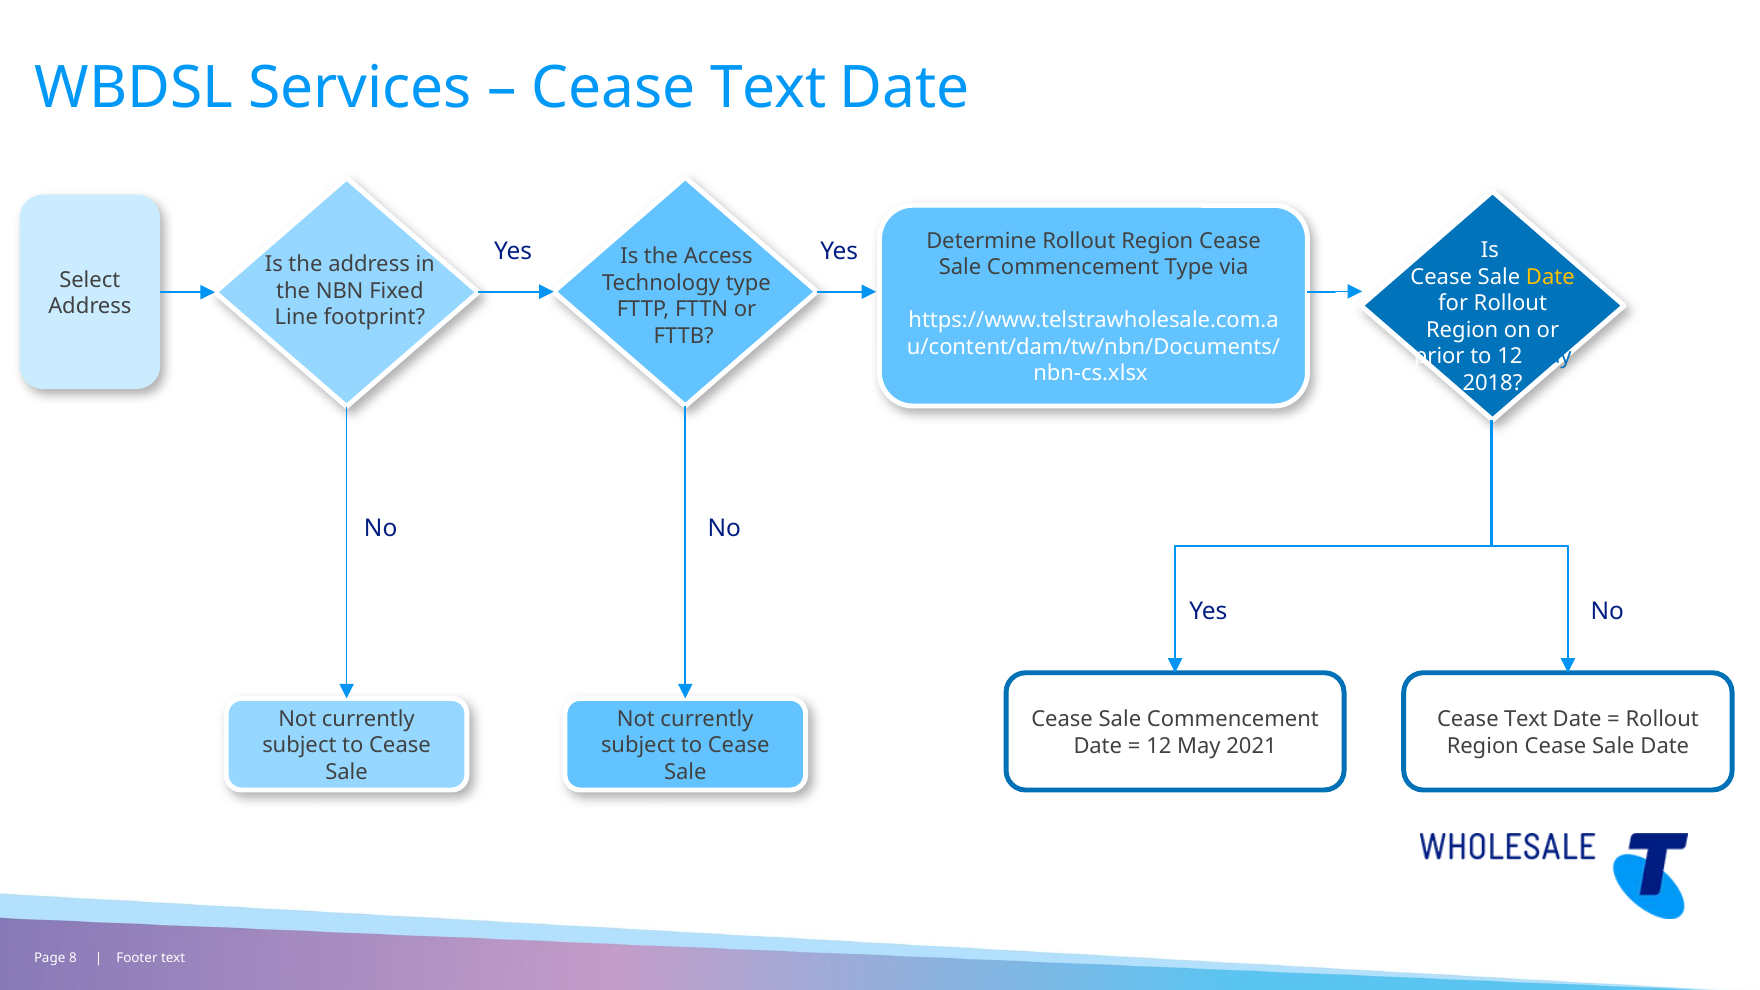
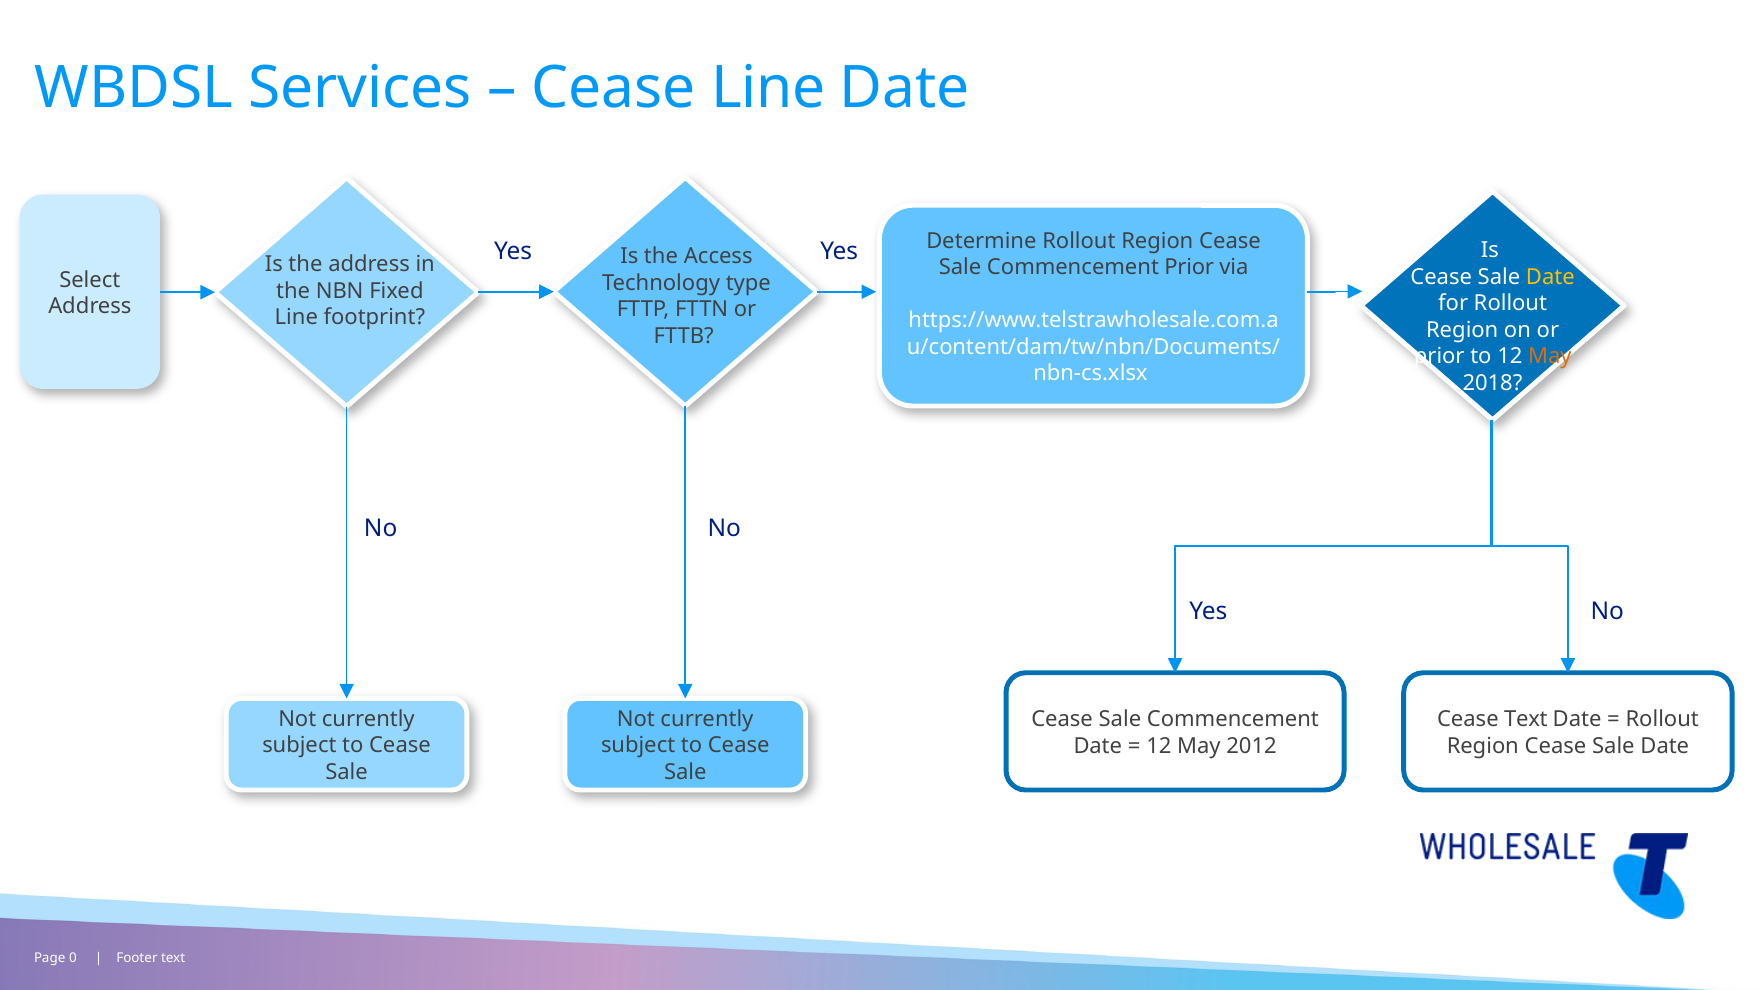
Text at (768, 89): Text -> Line
Commencement Type: Type -> Prior
May at (1550, 356) colour: blue -> orange
2021: 2021 -> 2012
8: 8 -> 0
